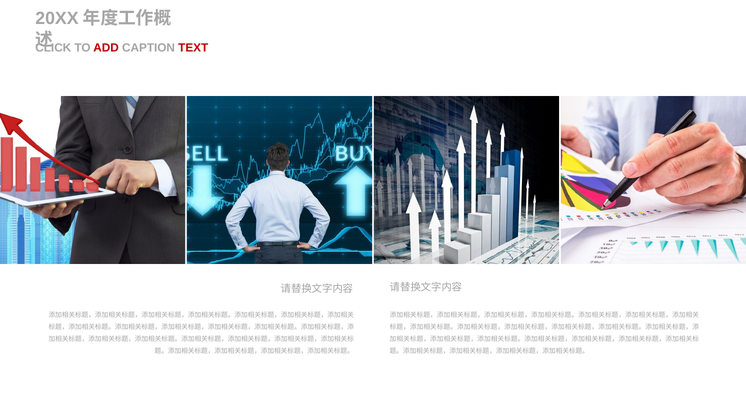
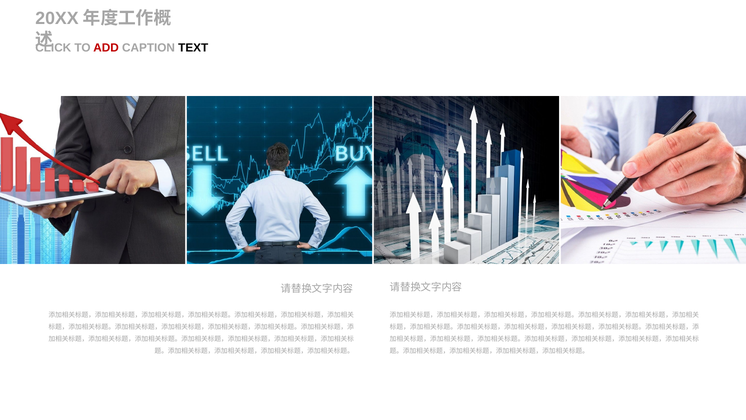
TEXT colour: red -> black
